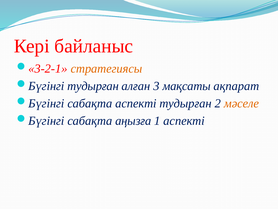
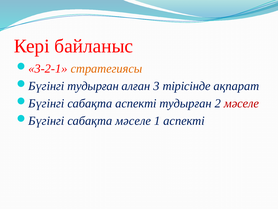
мақсаты: мақсаты -> тірісінде
мәселе at (241, 103) colour: orange -> red
сабақта аңызға: аңызға -> мәселе
